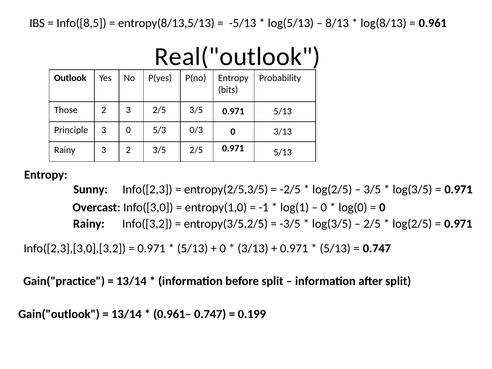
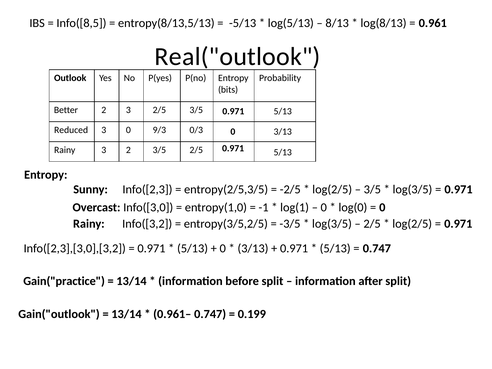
Those: Those -> Better
Principle: Principle -> Reduced
5/3: 5/3 -> 9/3
